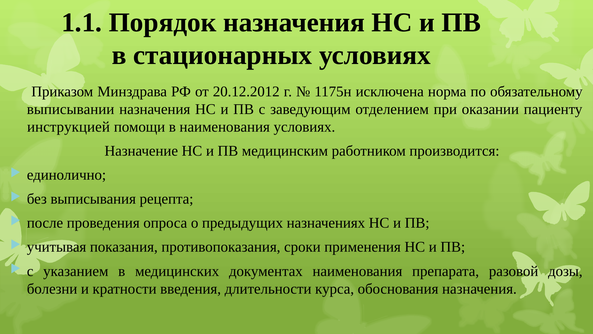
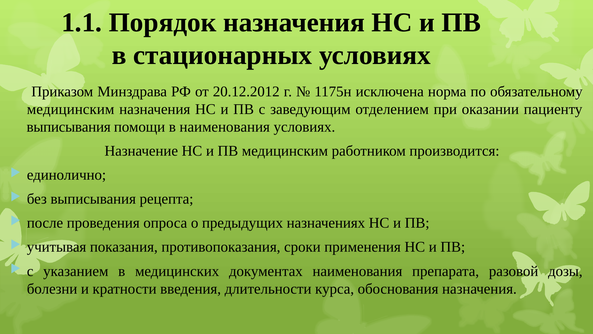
выписывании at (71, 109): выписывании -> медицинским
инструкцией at (68, 127): инструкцией -> выписывания
